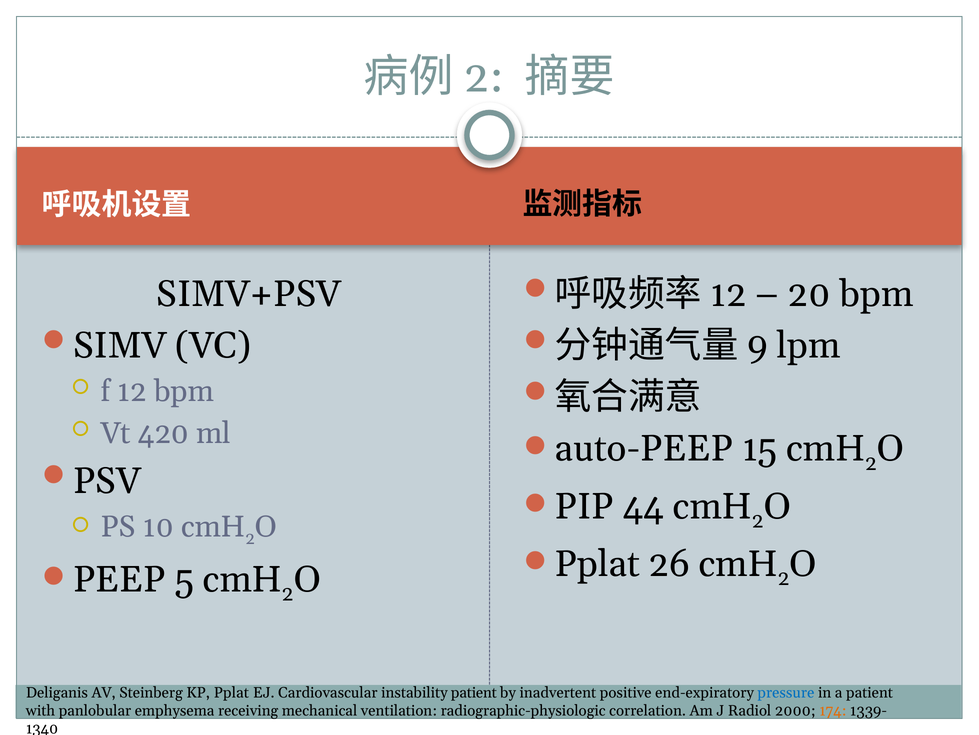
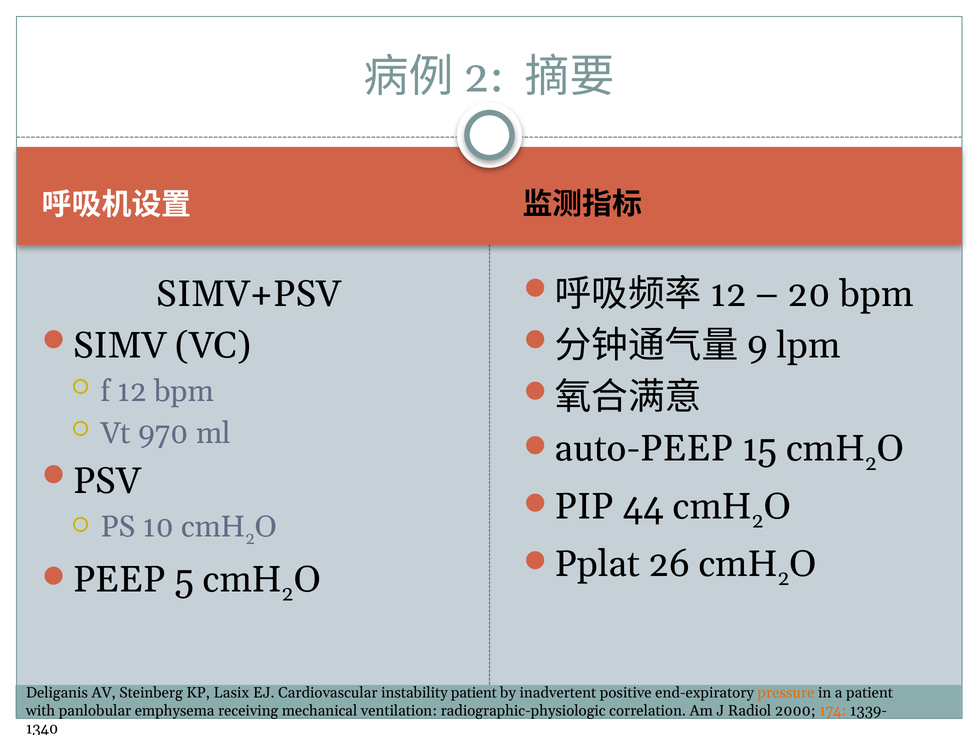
420: 420 -> 970
KP Pplat: Pplat -> Lasix
pressure colour: blue -> orange
